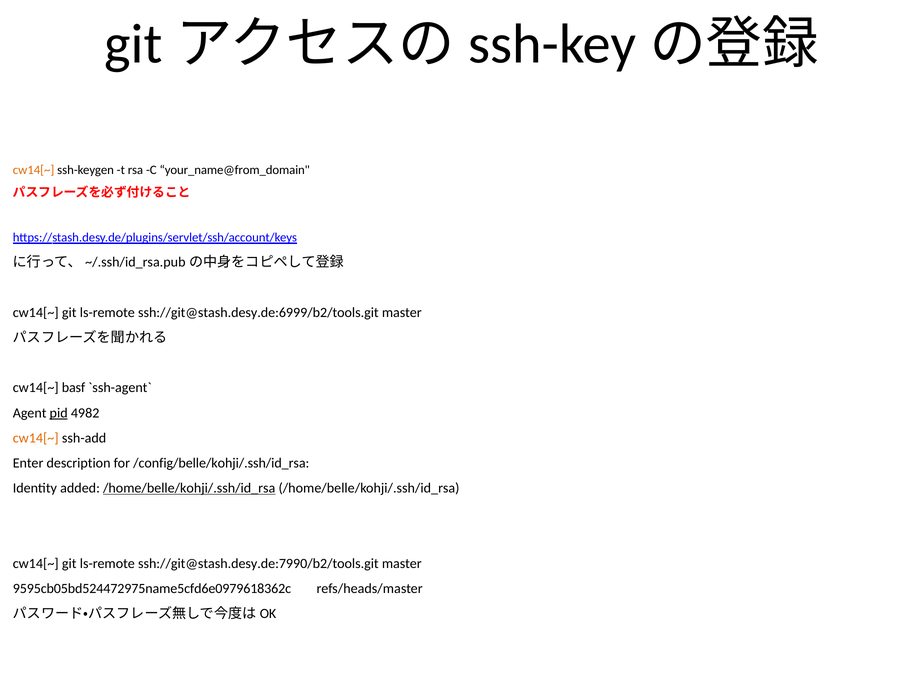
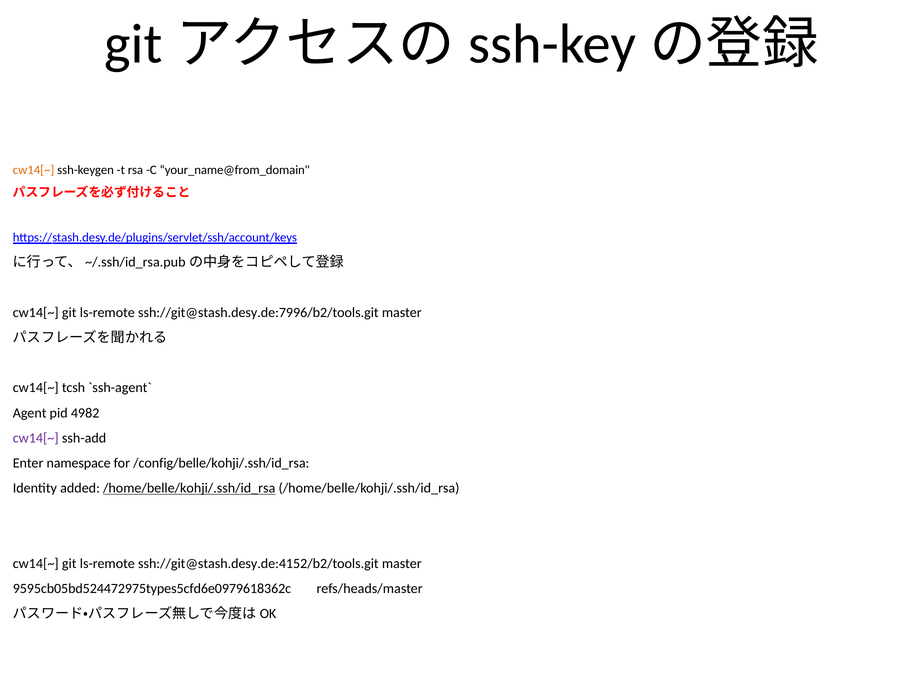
ssh://git@stash.desy.de:6999/b2/tools.git: ssh://git@stash.desy.de:6999/b2/tools.git -> ssh://git@stash.desy.de:7996/b2/tools.git
basf: basf -> tcsh
pid underline: present -> none
cw14[~ at (36, 438) colour: orange -> purple
description: description -> namespace
ssh://git@stash.desy.de:7990/b2/tools.git: ssh://git@stash.desy.de:7990/b2/tools.git -> ssh://git@stash.desy.de:4152/b2/tools.git
9595cb05bd524472975name5cfd6e0979618362c: 9595cb05bd524472975name5cfd6e0979618362c -> 9595cb05bd524472975types5cfd6e0979618362c
